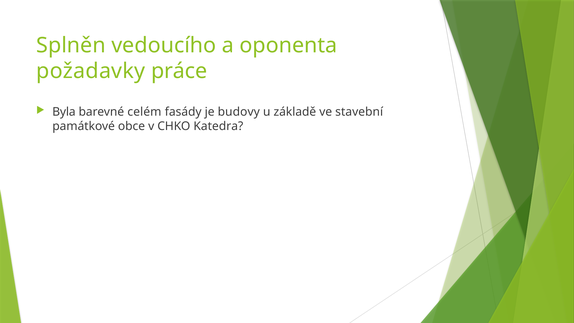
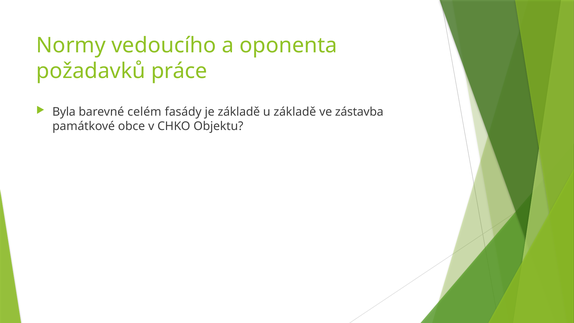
Splněn: Splněn -> Normy
požadavky: požadavky -> požadavků
je budovy: budovy -> základě
stavební: stavební -> zástavba
Katedra: Katedra -> Objektu
